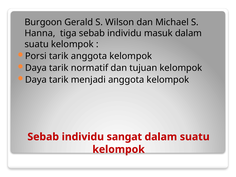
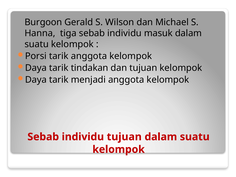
normatif: normatif -> tindakan
individu sangat: sangat -> tujuan
